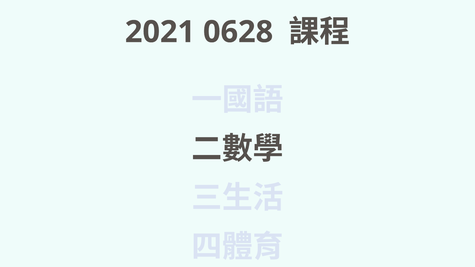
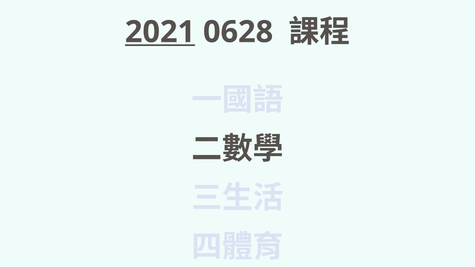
2021 underline: none -> present
